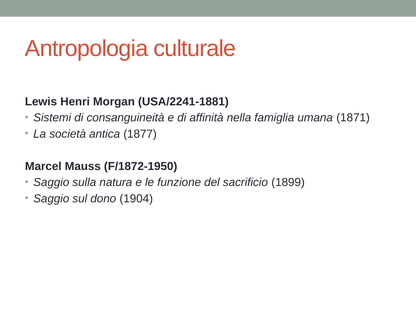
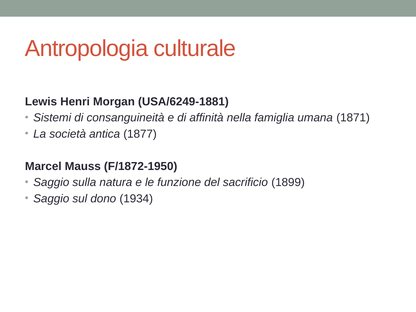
USA/2241-1881: USA/2241-1881 -> USA/6249-1881
1904: 1904 -> 1934
